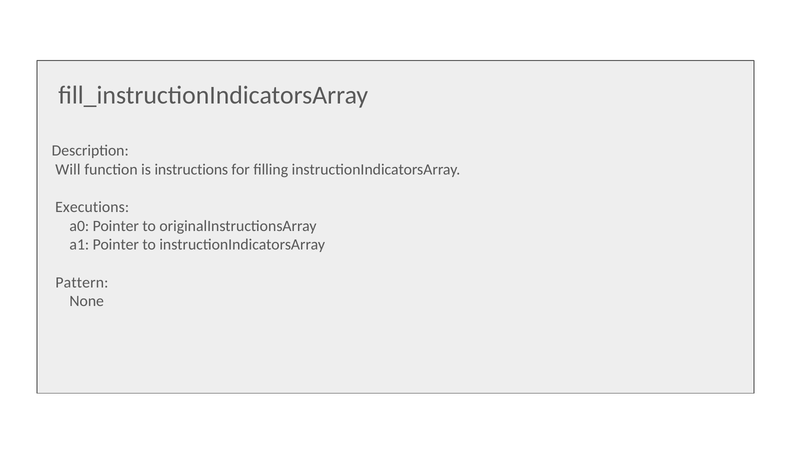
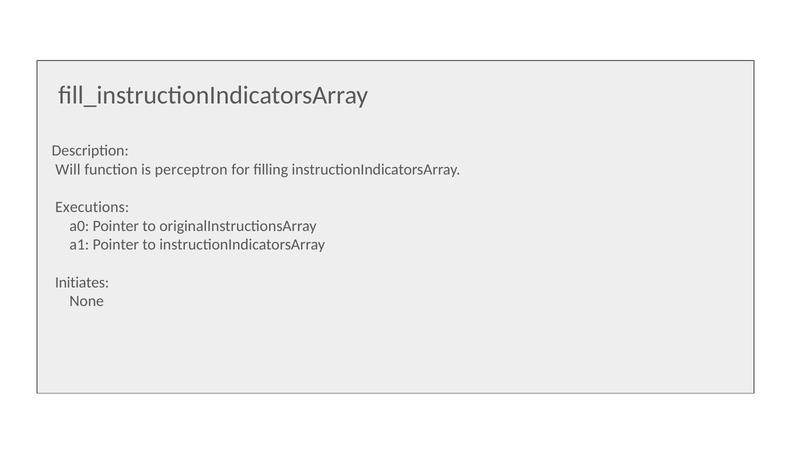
instructions: instructions -> perceptron
Pattern: Pattern -> Initiates
